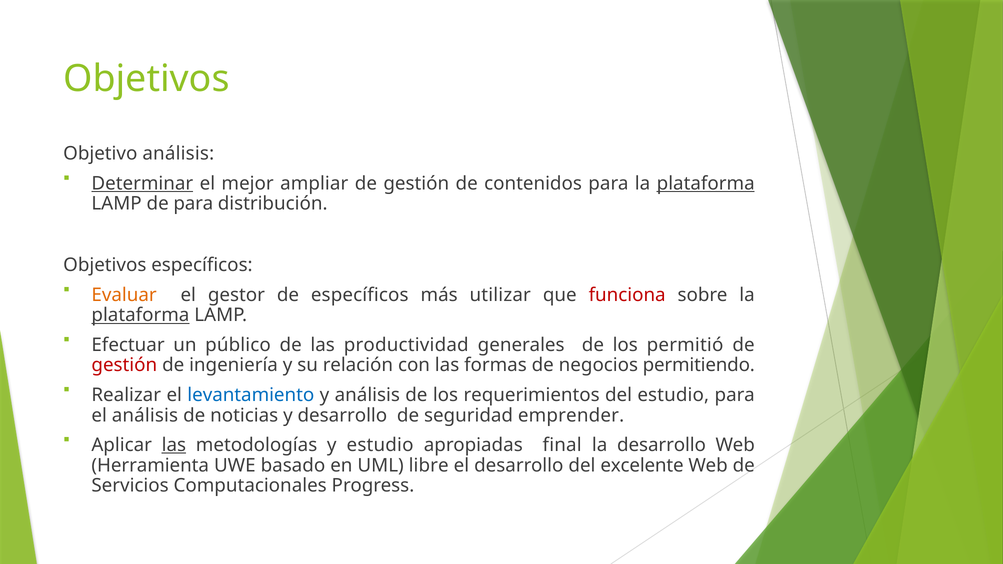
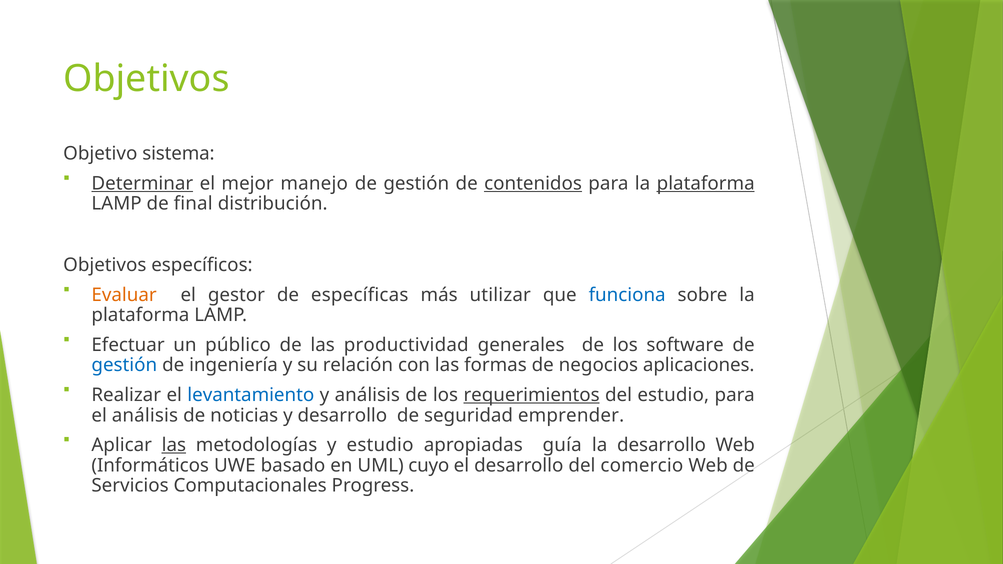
Objetivo análisis: análisis -> sistema
ampliar: ampliar -> manejo
contenidos underline: none -> present
de para: para -> final
de específicos: específicos -> específicas
funciona colour: red -> blue
plataforma at (140, 315) underline: present -> none
permitió: permitió -> software
gestión at (124, 365) colour: red -> blue
permitiendo: permitiendo -> aplicaciones
requerimientos underline: none -> present
final: final -> guía
Herramienta: Herramienta -> Informáticos
libre: libre -> cuyo
excelente: excelente -> comercio
